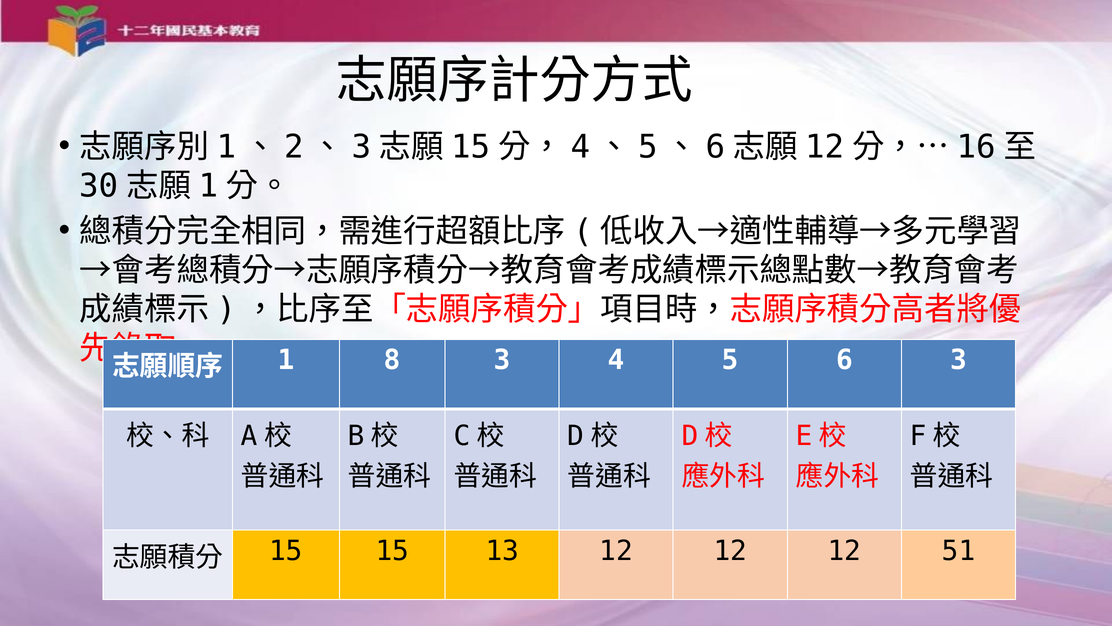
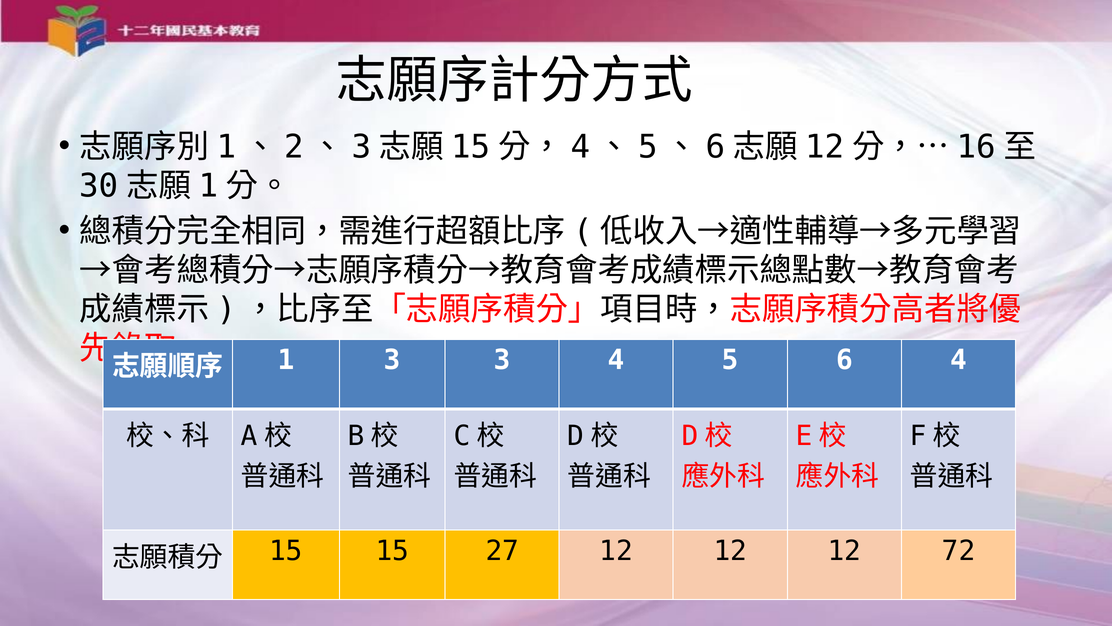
1 8: 8 -> 3
6 3: 3 -> 4
13: 13 -> 27
51: 51 -> 72
